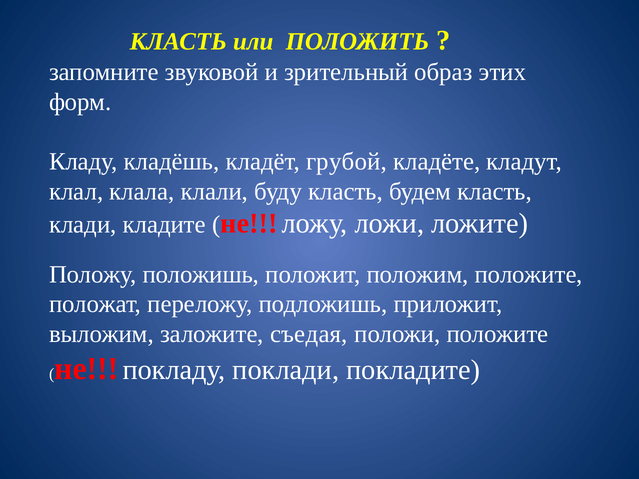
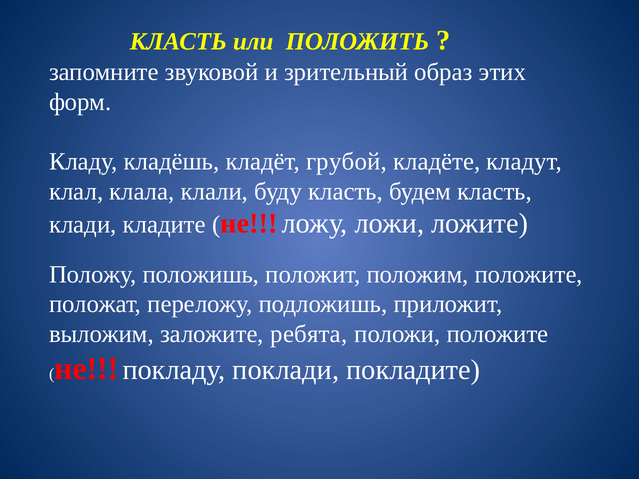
съедая: съедая -> ребята
